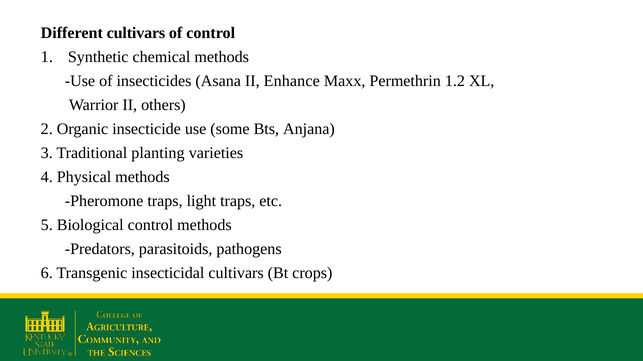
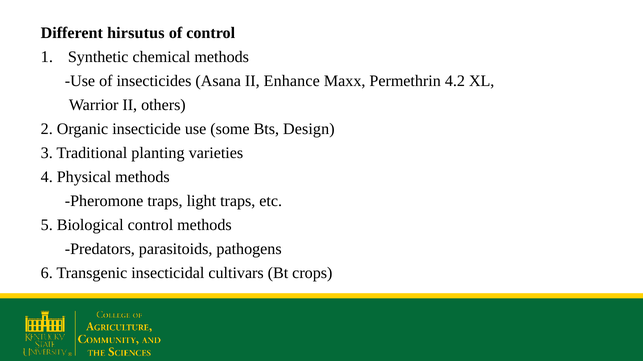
Different cultivars: cultivars -> hirsutus
1.2: 1.2 -> 4.2
Anjana: Anjana -> Design
